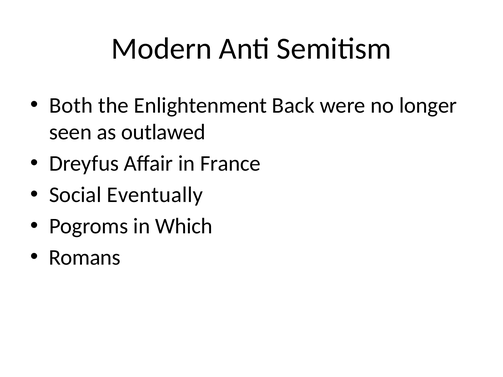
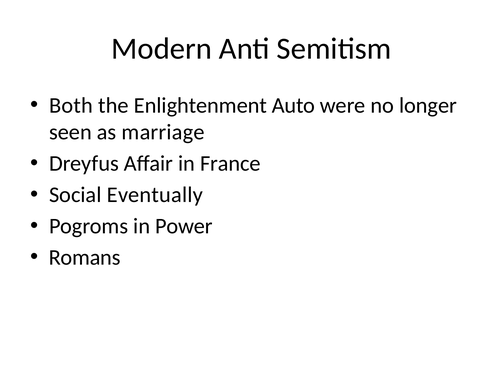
Back: Back -> Auto
outlawed: outlawed -> marriage
Which: Which -> Power
